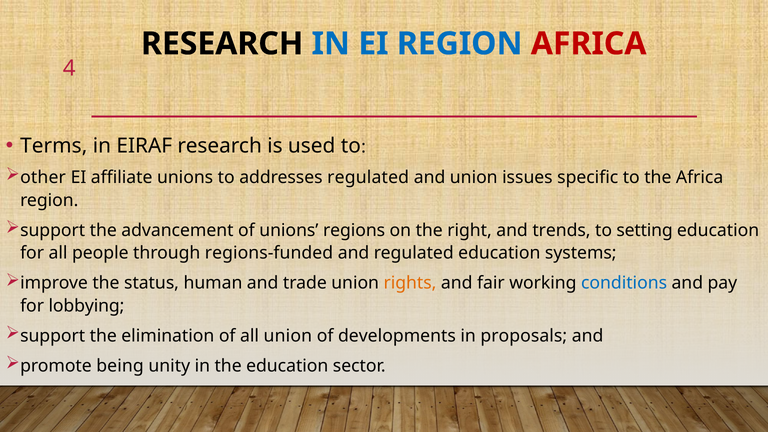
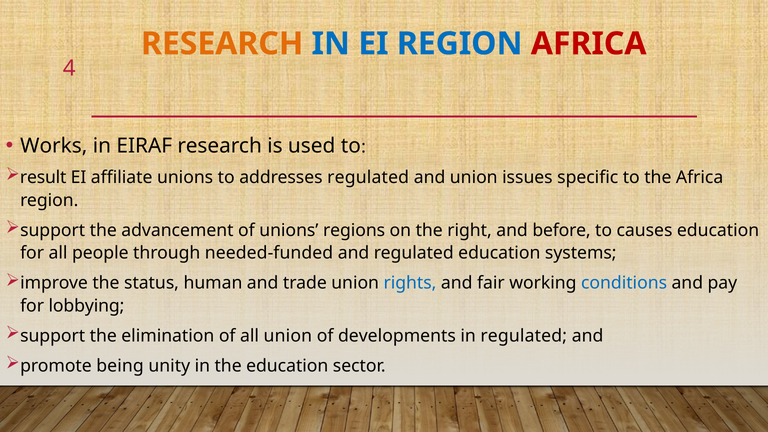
RESEARCH at (222, 44) colour: black -> orange
Terms: Terms -> Works
other: other -> result
trends: trends -> before
setting: setting -> causes
regions-funded: regions-funded -> needed-funded
rights colour: orange -> blue
in proposals: proposals -> regulated
